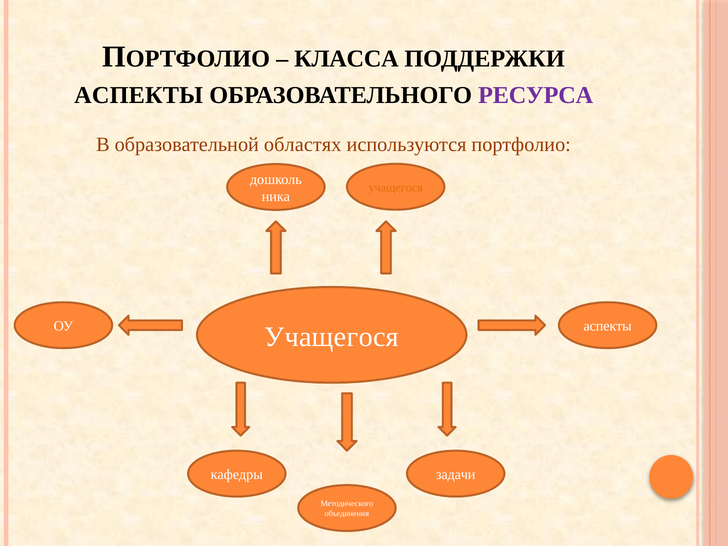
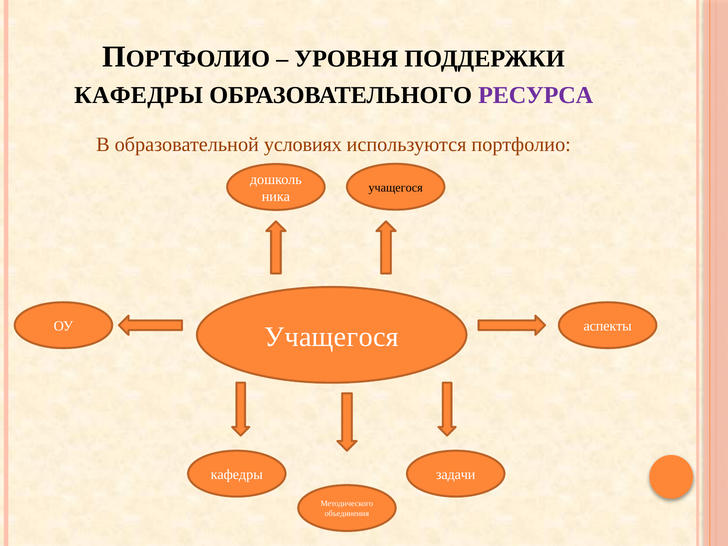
КЛАССА: КЛАССА -> УРОВНЯ
АСПЕКТЫ at (139, 95): АСПЕКТЫ -> КАФЕДРЫ
областях: областях -> условиях
учащегося at (396, 188) colour: orange -> black
